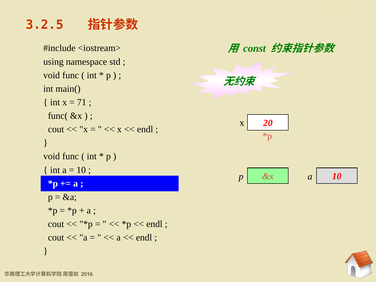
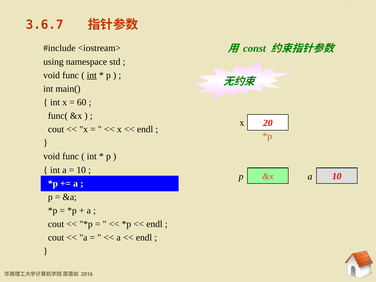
3.2.5: 3.2.5 -> 3.6.7
int at (92, 75) underline: none -> present
71: 71 -> 60
